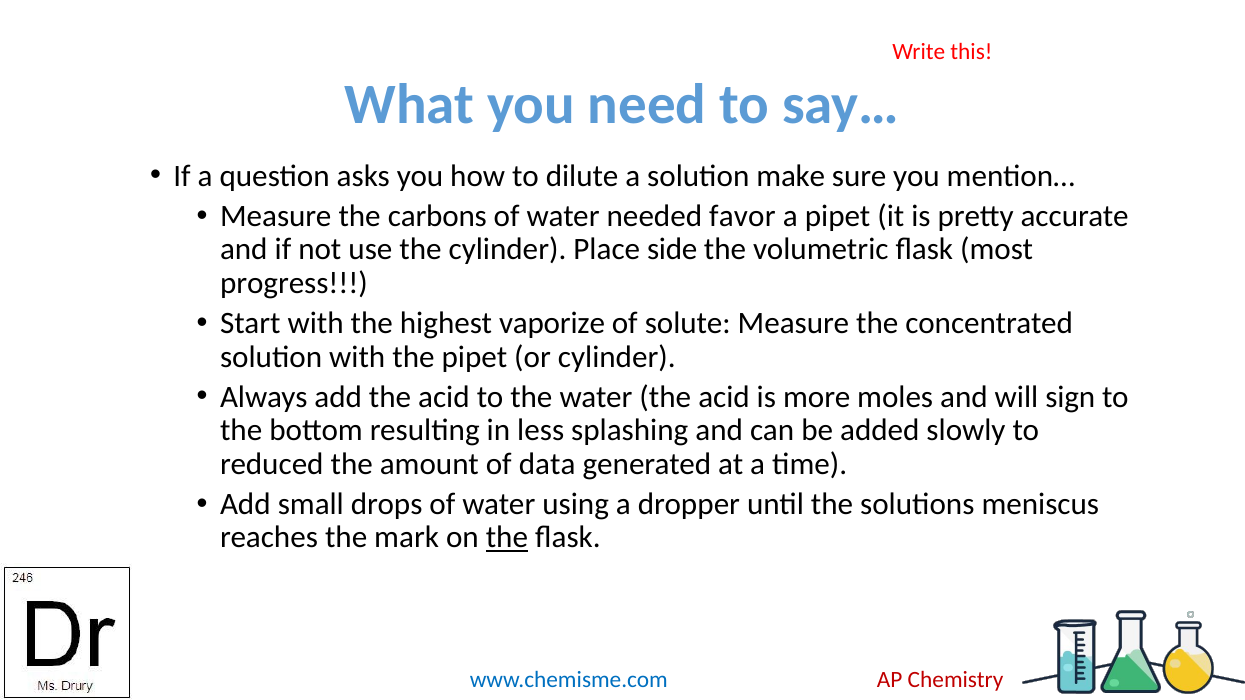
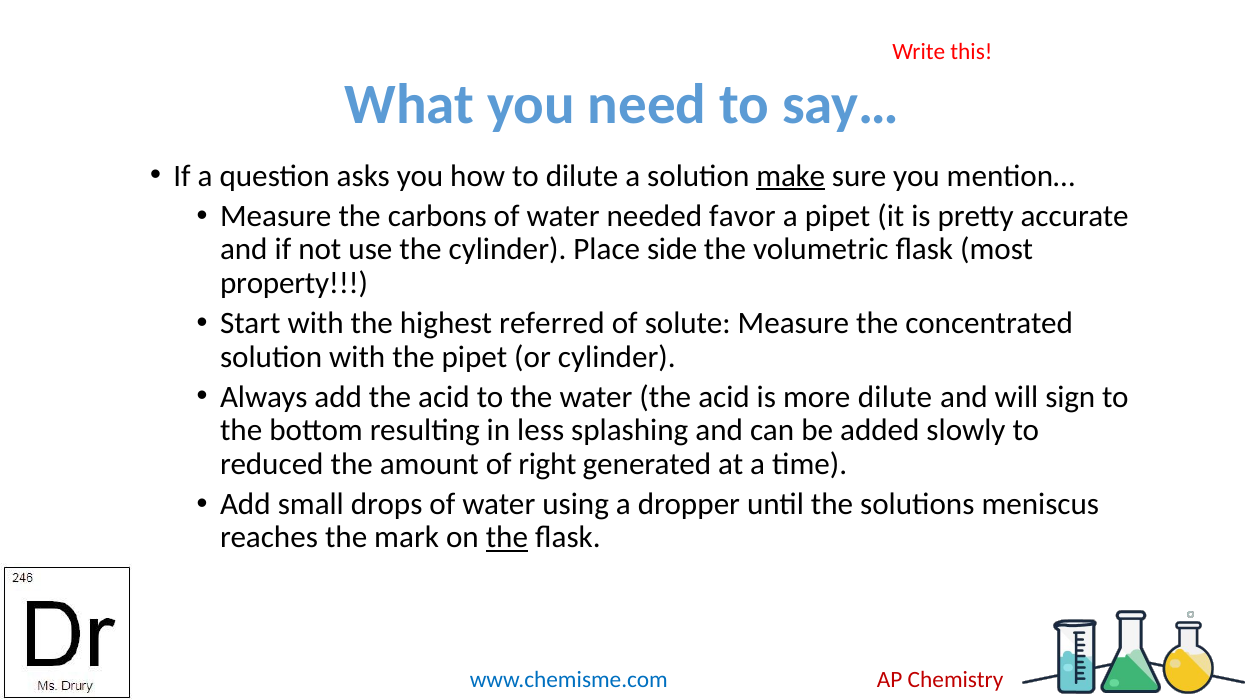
make underline: none -> present
progress: progress -> property
vaporize: vaporize -> referred
more moles: moles -> dilute
data: data -> right
